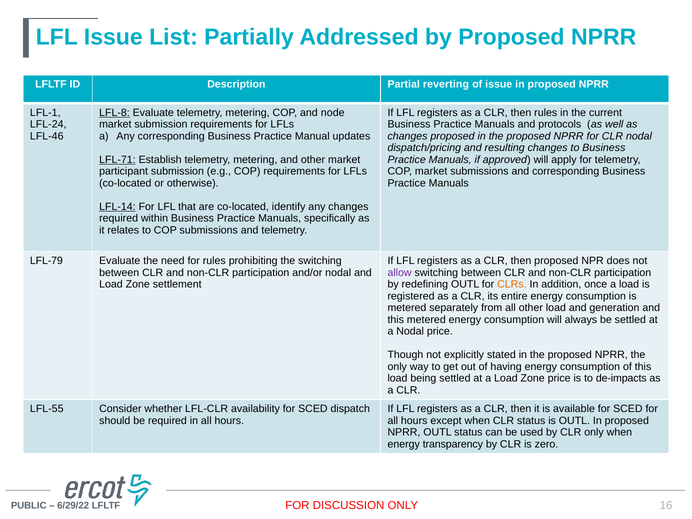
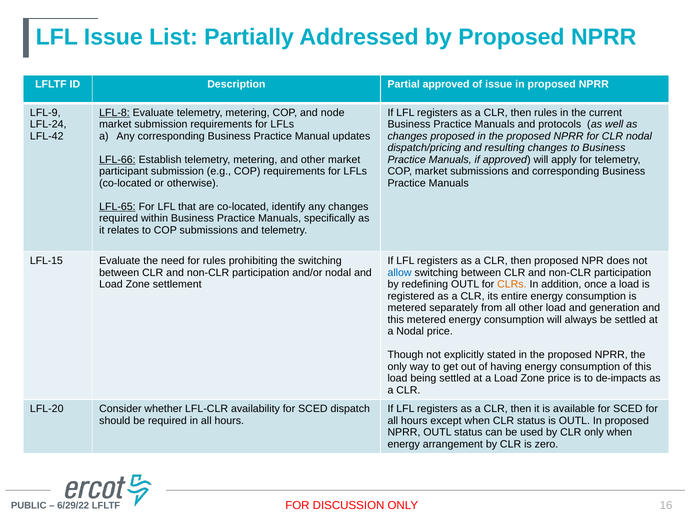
Partial reverting: reverting -> approved
LFL-1: LFL-1 -> LFL-9
LFL-46: LFL-46 -> LFL-42
LFL-71: LFL-71 -> LFL-66
LFL-14: LFL-14 -> LFL-65
LFL-79: LFL-79 -> LFL-15
allow colour: purple -> blue
LFL-55: LFL-55 -> LFL-20
transparency: transparency -> arrangement
